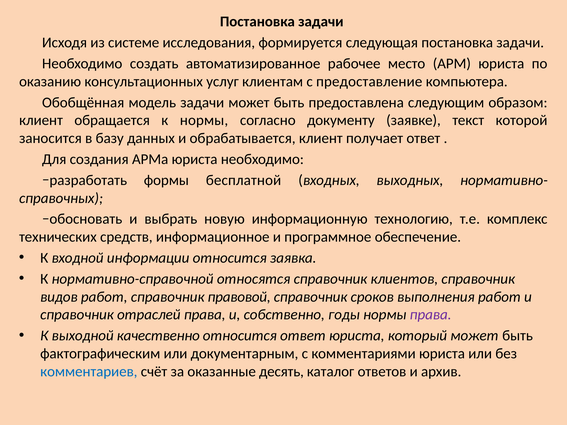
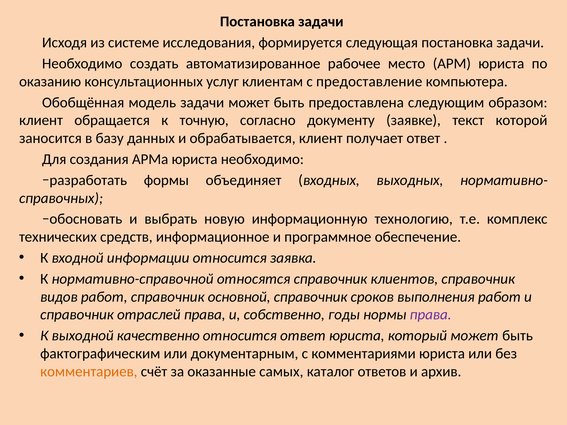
к нормы: нормы -> точную
бесплатной: бесплатной -> объединяет
правовой: правовой -> основной
комментариев colour: blue -> orange
десять: десять -> самых
